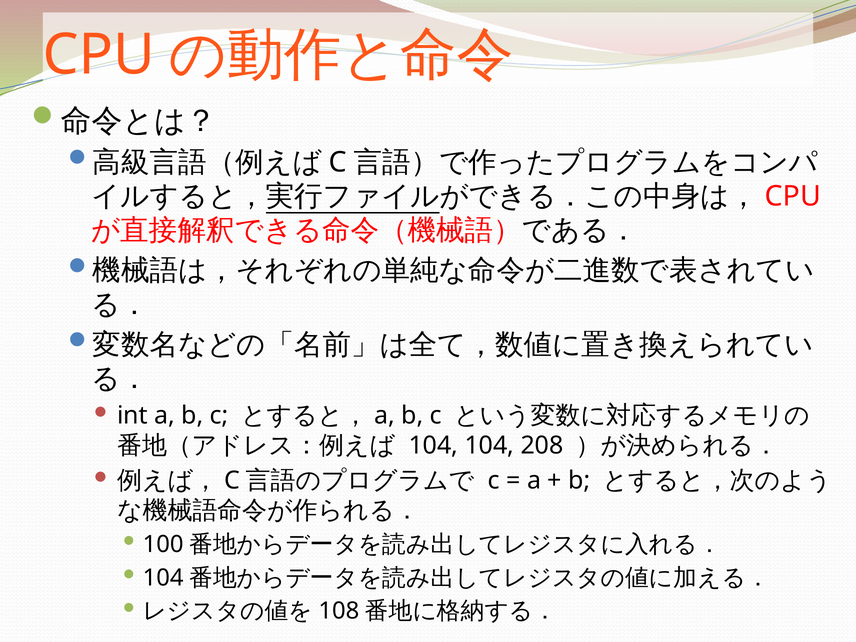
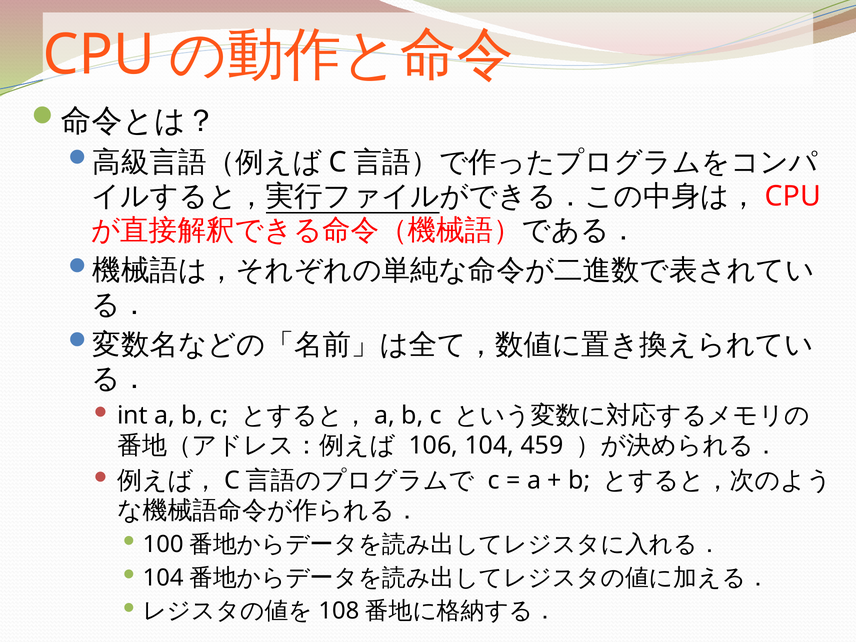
104 at (433, 446): 104 -> 106
208: 208 -> 459
